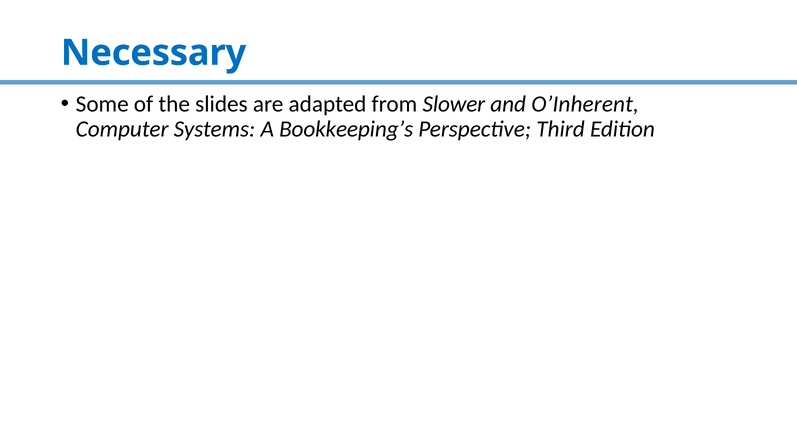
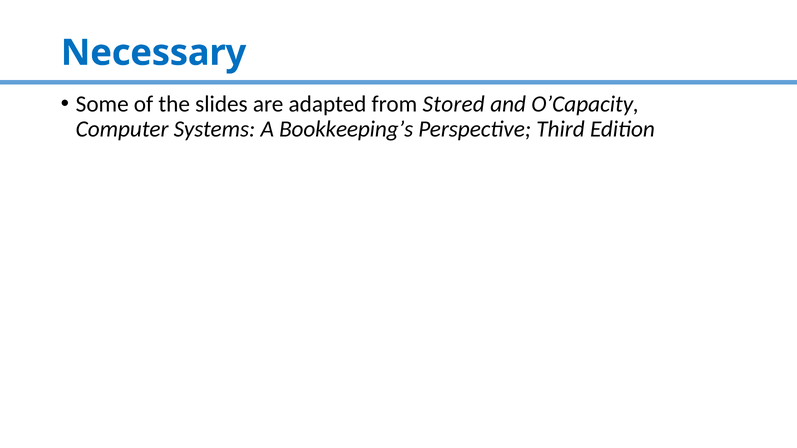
Slower: Slower -> Stored
O’Inherent: O’Inherent -> O’Capacity
